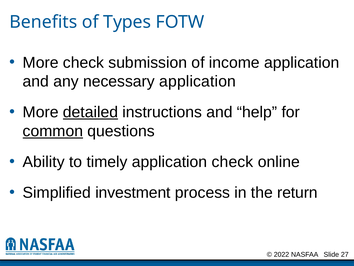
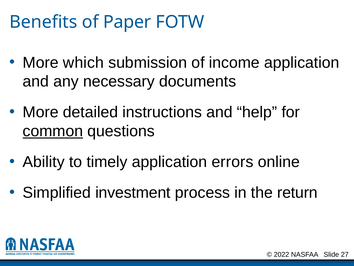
Types: Types -> Paper
More check: check -> which
necessary application: application -> documents
detailed underline: present -> none
application check: check -> errors
